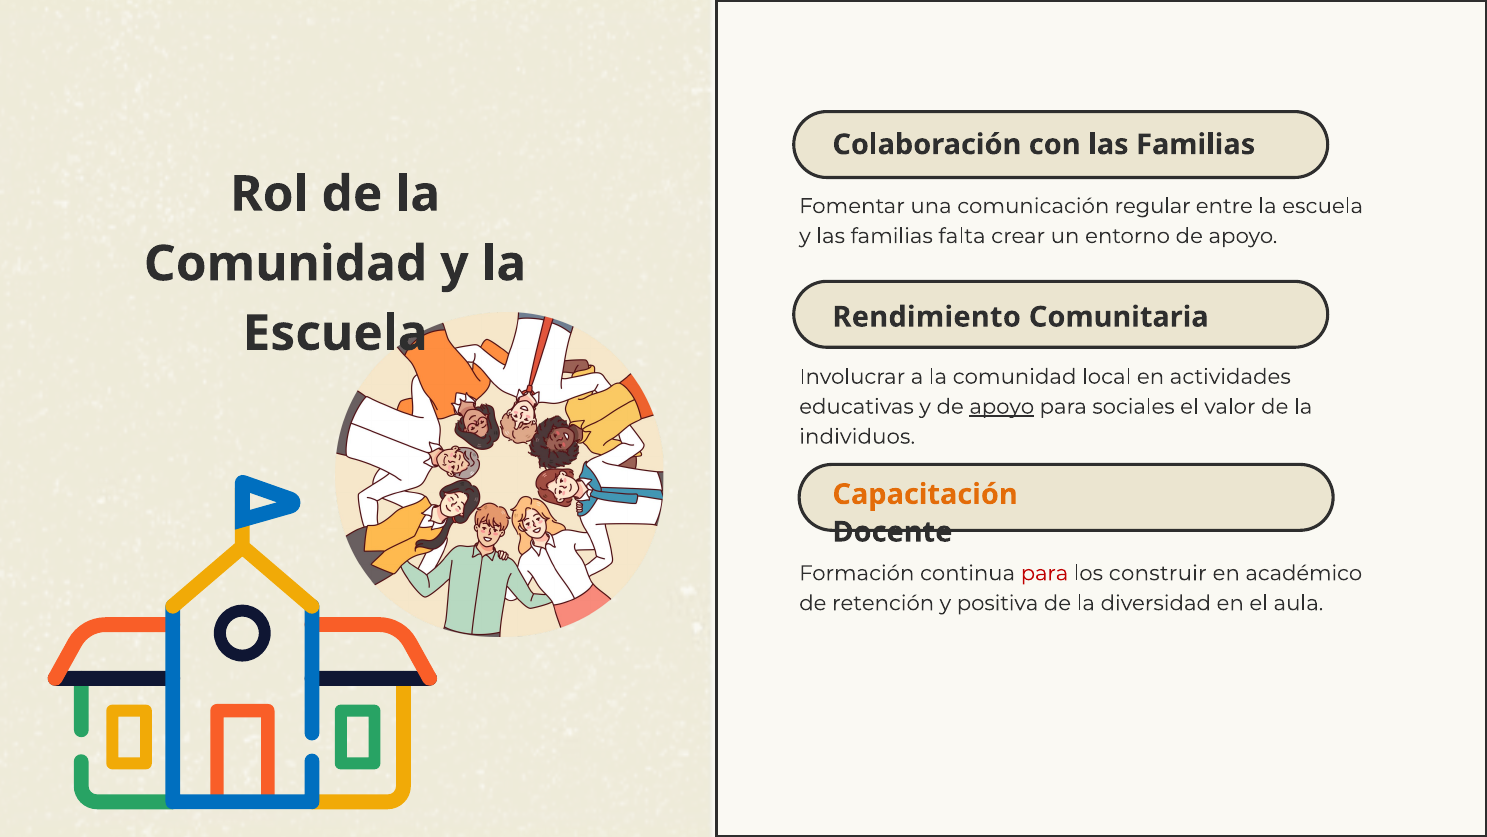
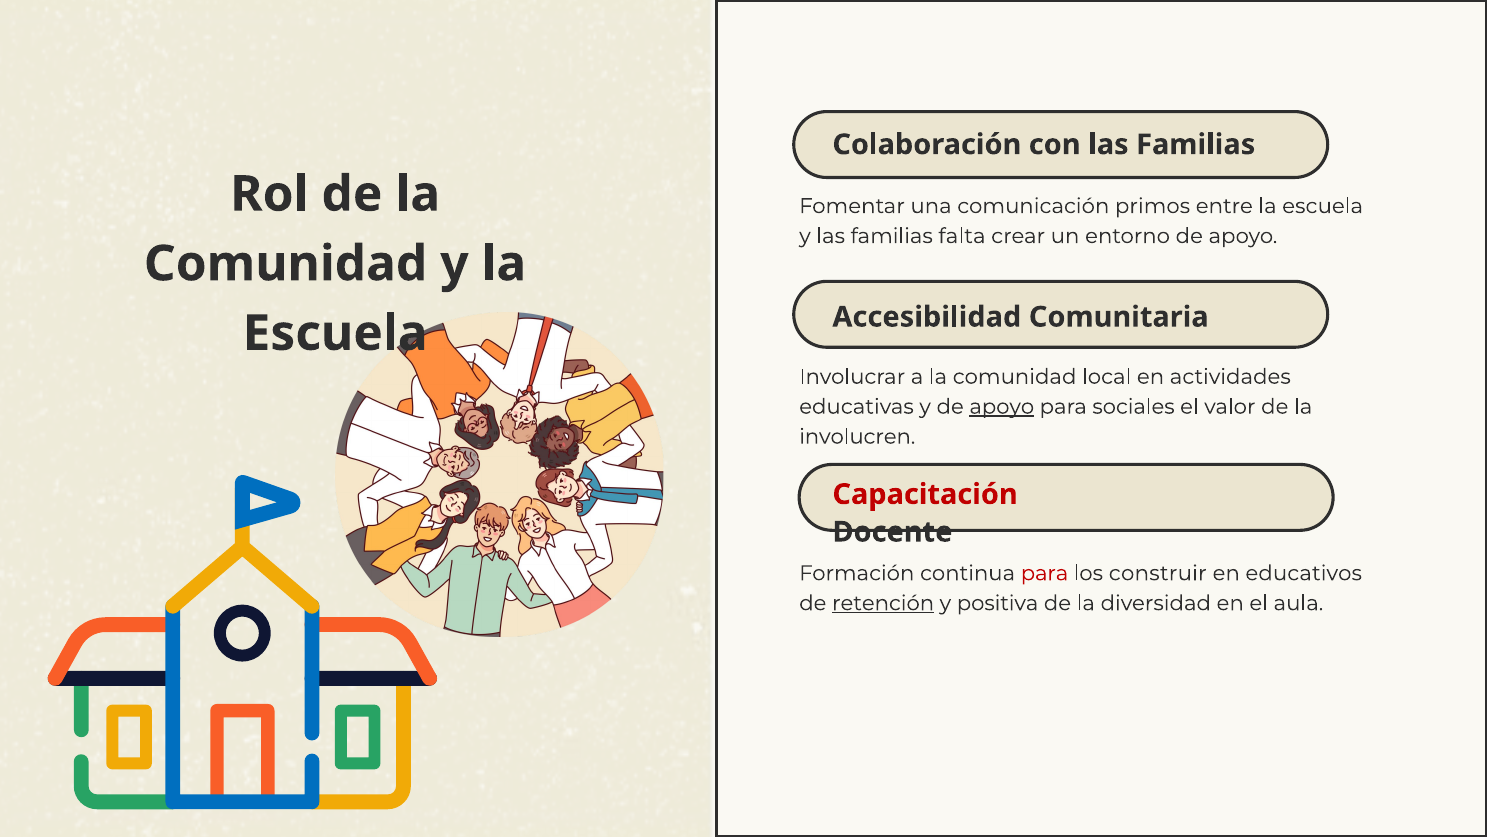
regular: regular -> primos
Rendimiento: Rendimiento -> Accesibilidad
individuos: individuos -> involucren
Capacitación colour: orange -> red
académico: académico -> educativos
retención underline: none -> present
